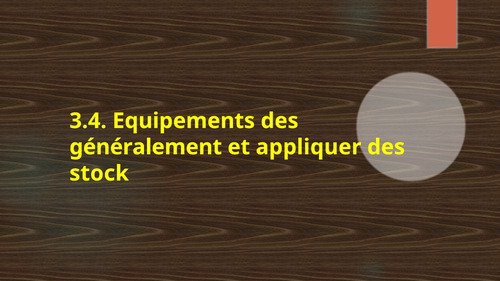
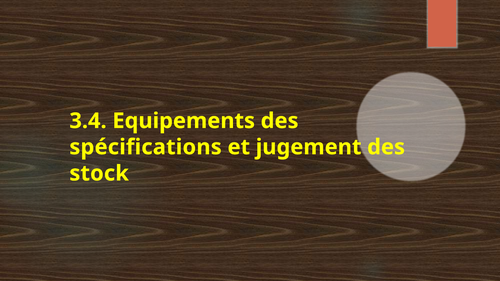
généralement: généralement -> spécifications
appliquer: appliquer -> jugement
